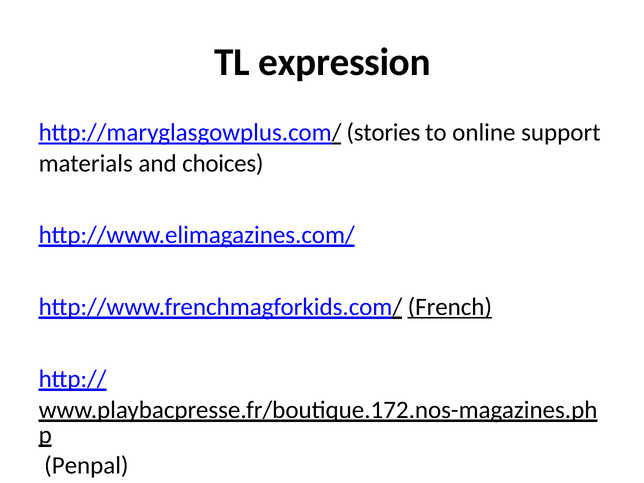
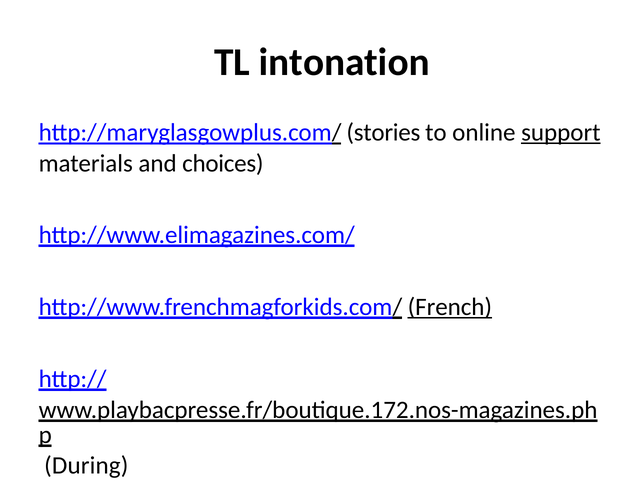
expression: expression -> intonation
support underline: none -> present
Penpal: Penpal -> During
